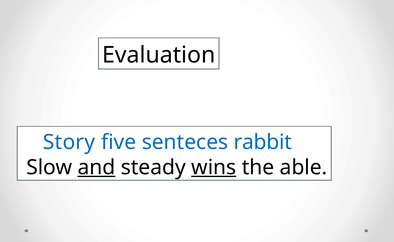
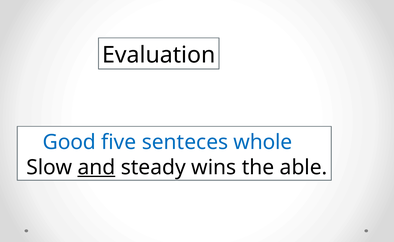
Story: Story -> Good
rabbit: rabbit -> whole
wins underline: present -> none
